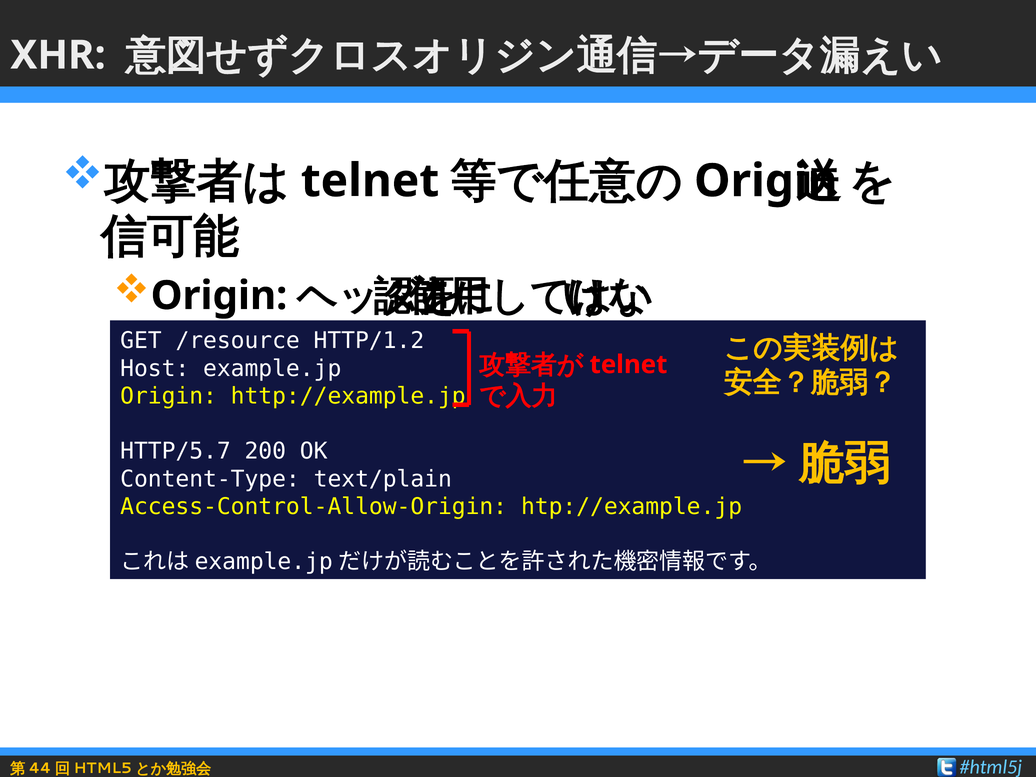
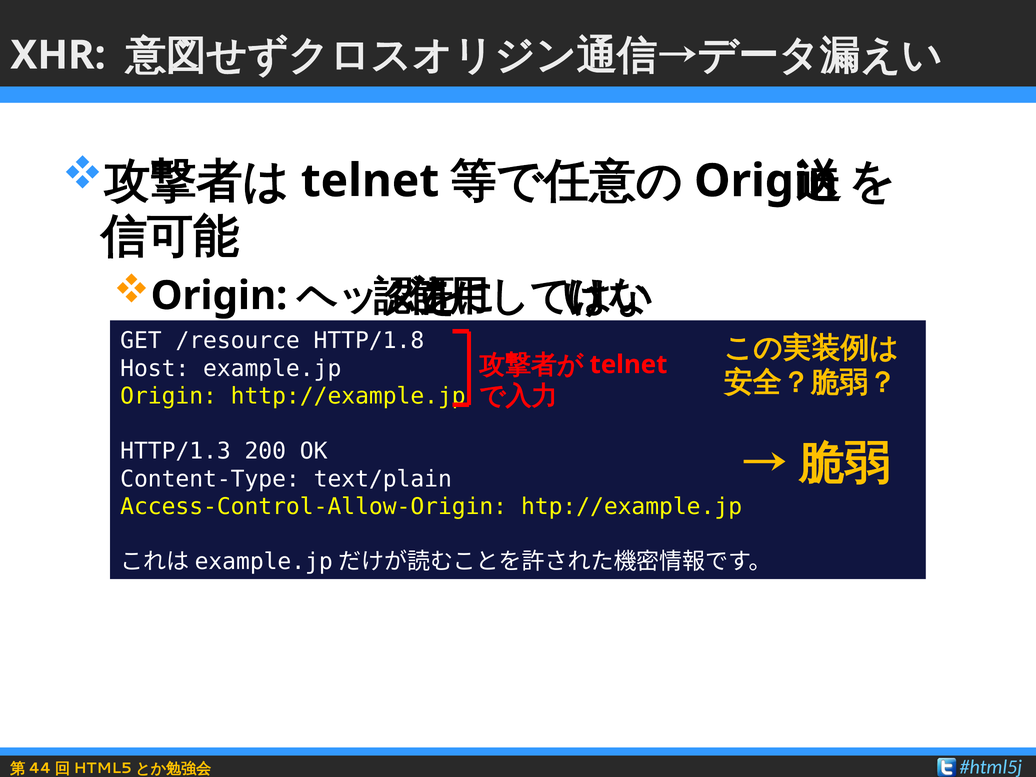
HTTP/1.2: HTTP/1.2 -> HTTP/1.8
HTTP/5.7: HTTP/5.7 -> HTTP/1.3
